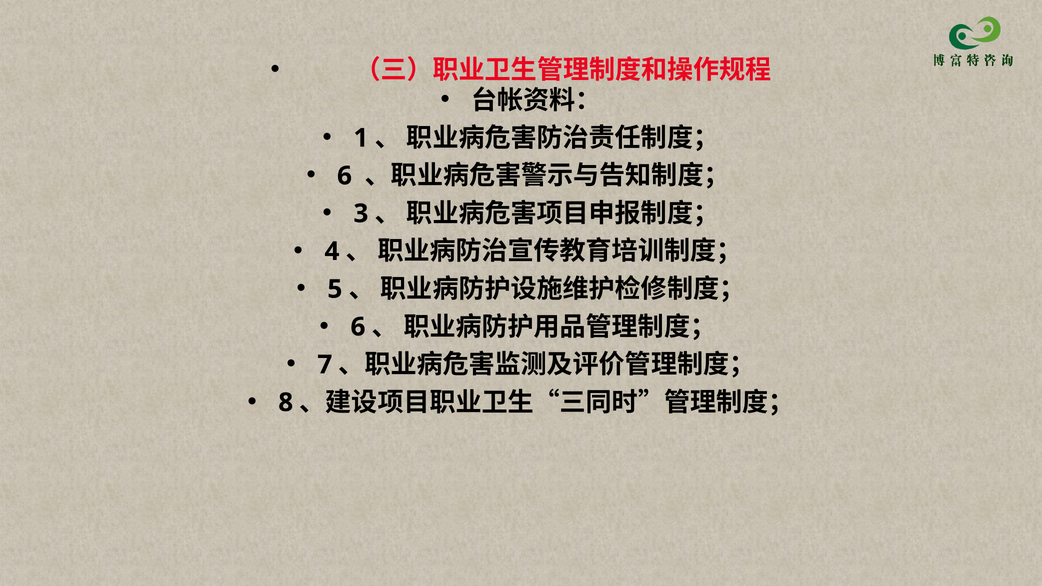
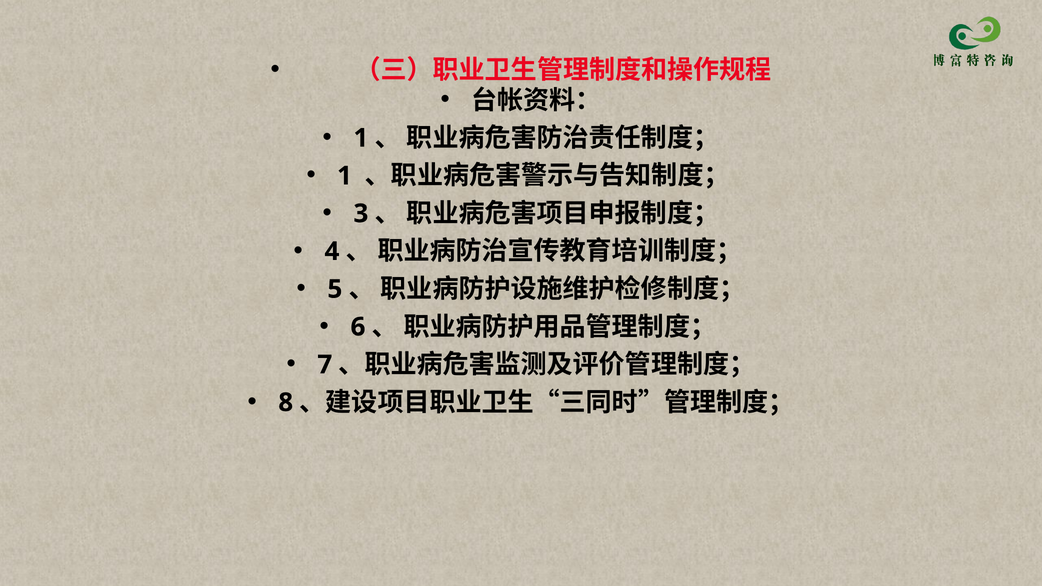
6 at (345, 176): 6 -> 1
